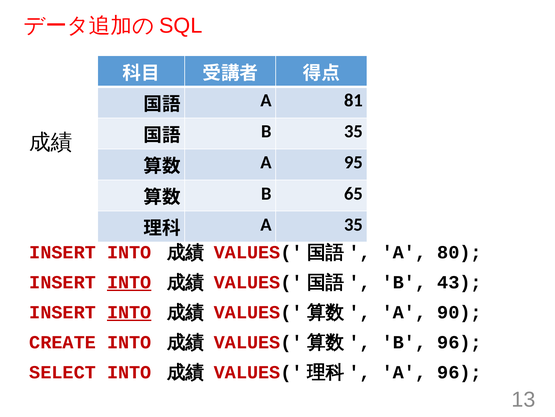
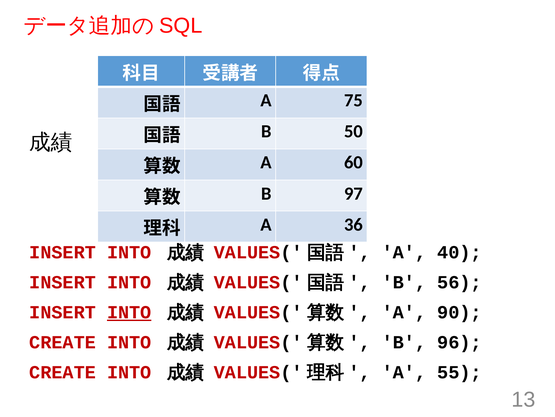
81: 81 -> 75
B 35: 35 -> 50
95: 95 -> 60
65: 65 -> 97
A 35: 35 -> 36
80: 80 -> 40
INTO at (129, 282) underline: present -> none
43: 43 -> 56
SELECT at (63, 372): SELECT -> CREATE
A 96: 96 -> 55
